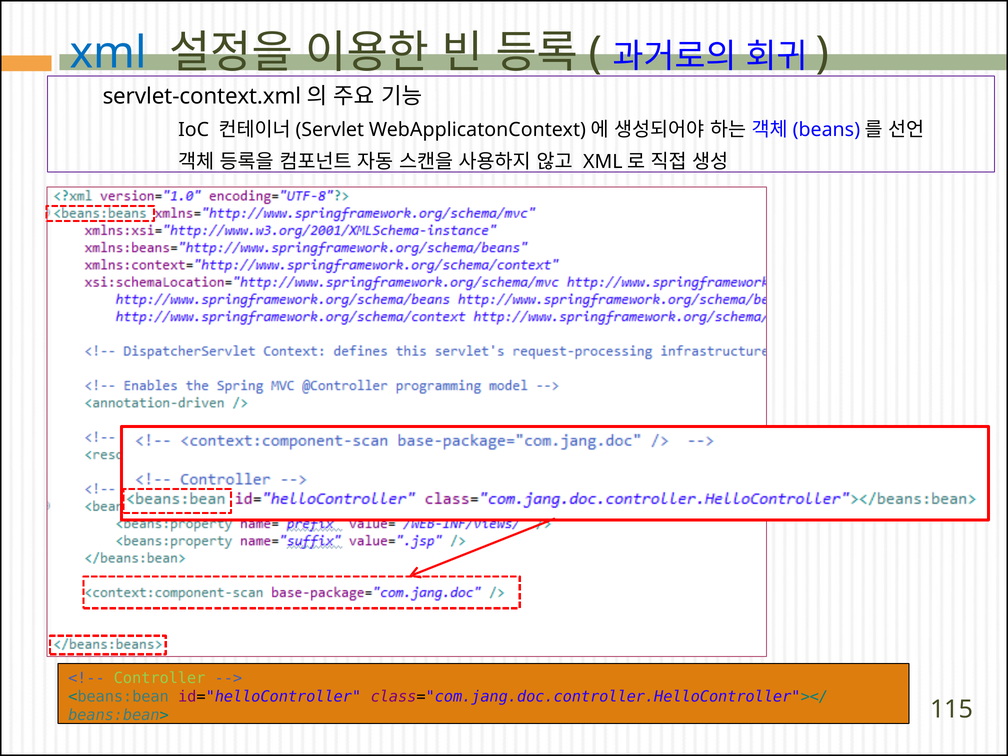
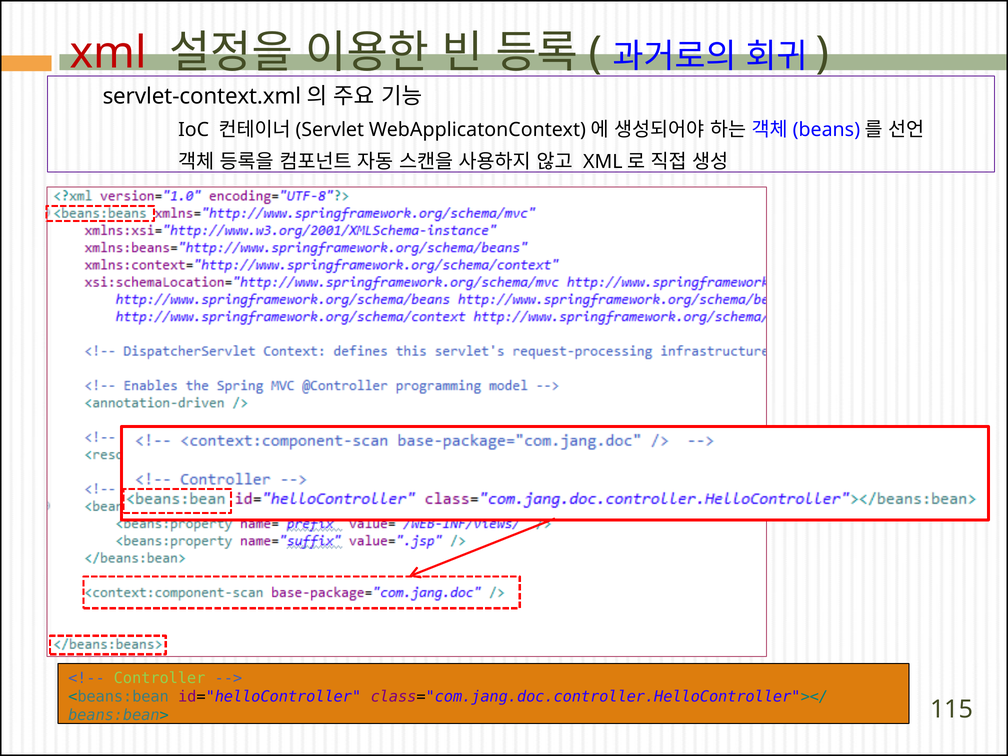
xml colour: blue -> red
